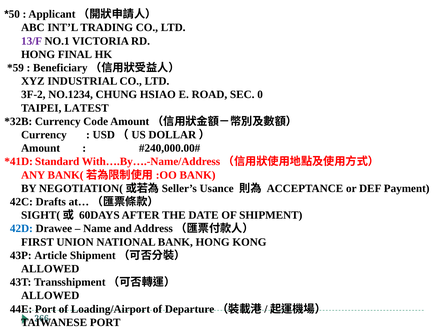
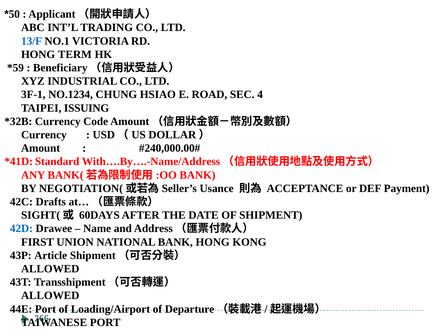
13/F colour: purple -> blue
FINAL: FINAL -> TERM
3F-2: 3F-2 -> 3F-1
0: 0 -> 4
LATEST: LATEST -> ISSUING
